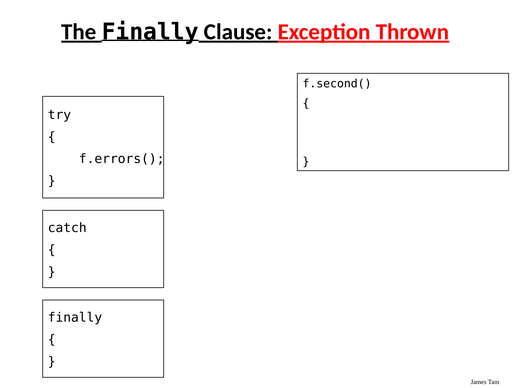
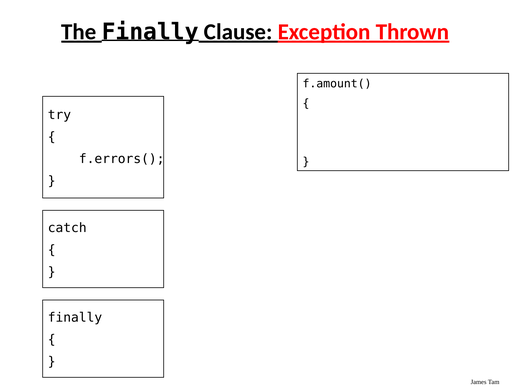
f.second(: f.second( -> f.amount(
